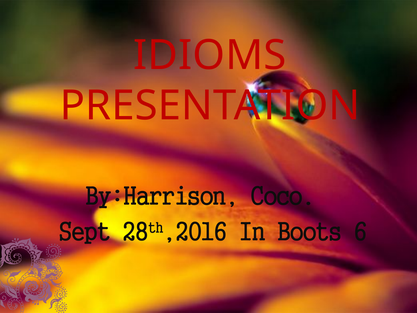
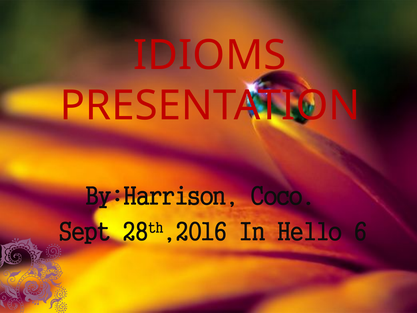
Boots: Boots -> Hello
